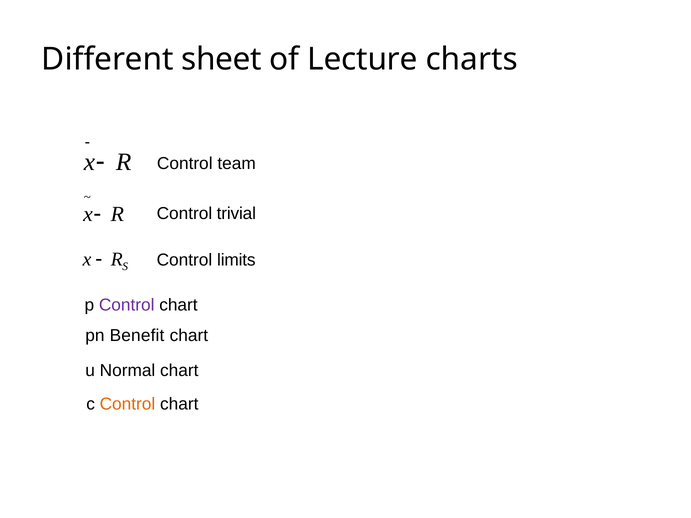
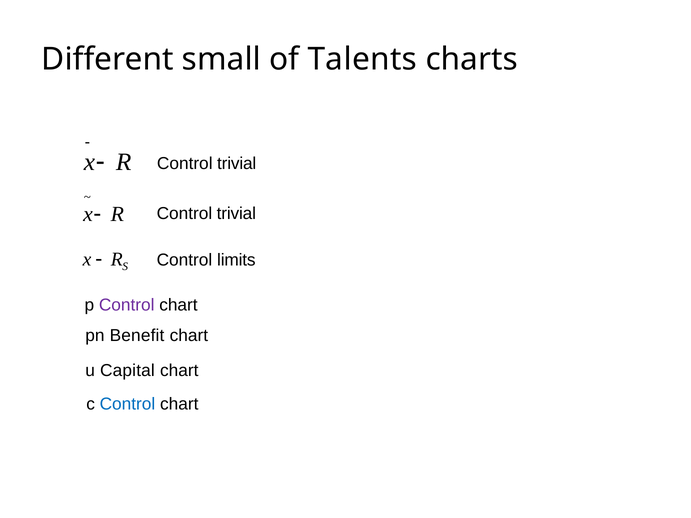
sheet: sheet -> small
Lecture: Lecture -> Talents
team at (237, 164): team -> trivial
Normal: Normal -> Capital
Control at (127, 404) colour: orange -> blue
